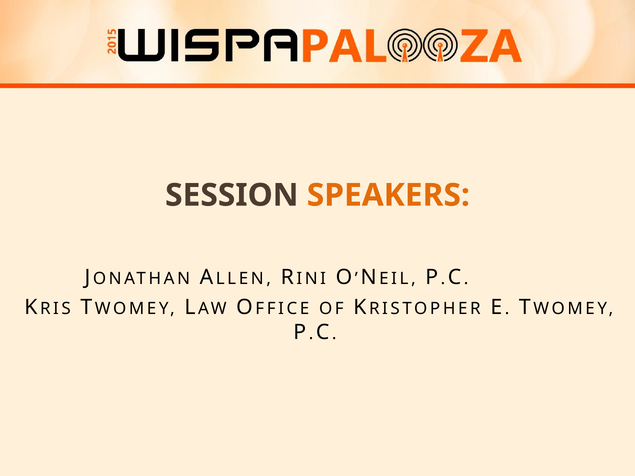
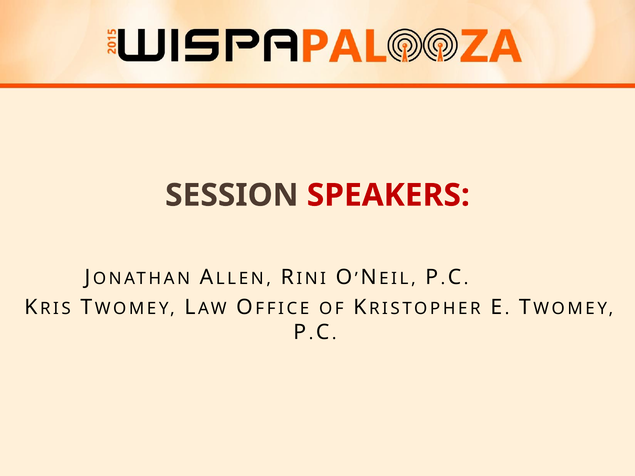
SPEAKERS colour: orange -> red
